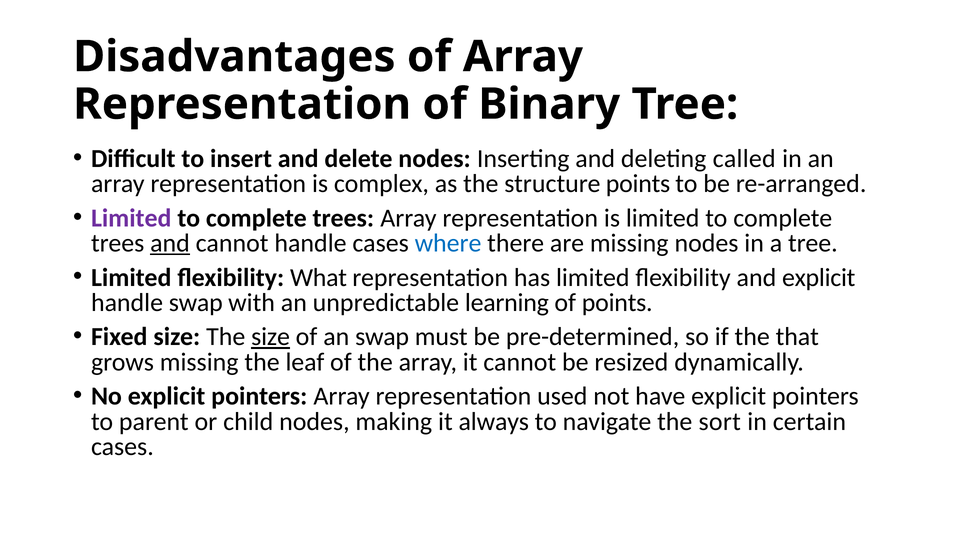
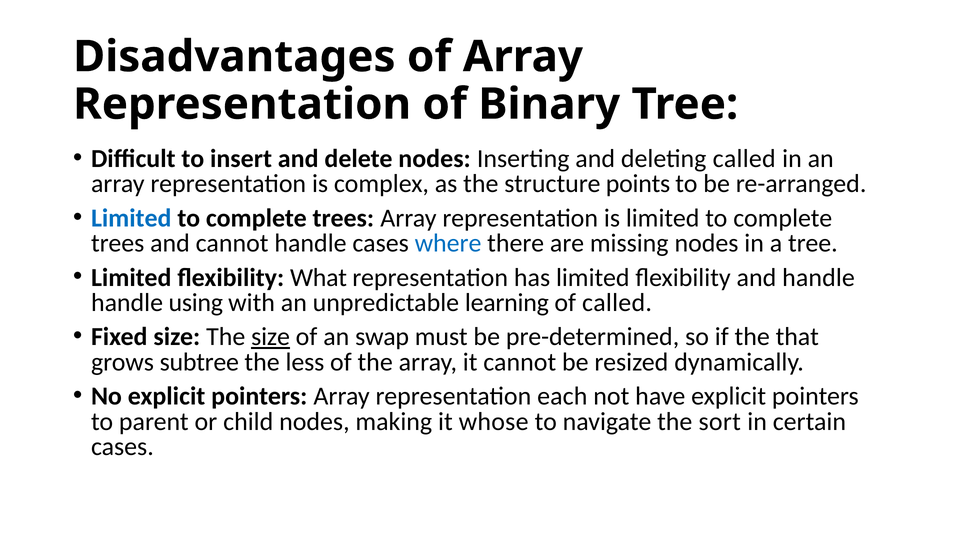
Limited at (131, 218) colour: purple -> blue
and at (170, 243) underline: present -> none
and explicit: explicit -> handle
handle swap: swap -> using
of points: points -> called
grows missing: missing -> subtree
leaf: leaf -> less
used: used -> each
always: always -> whose
